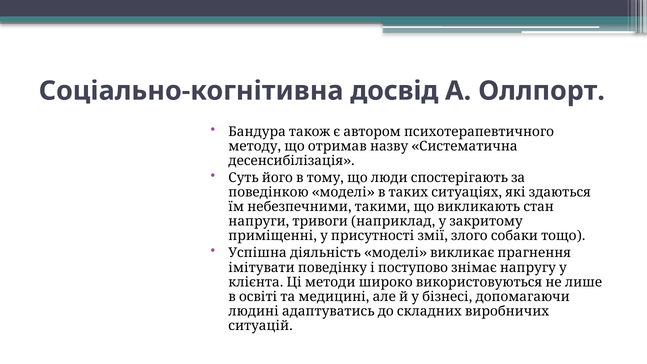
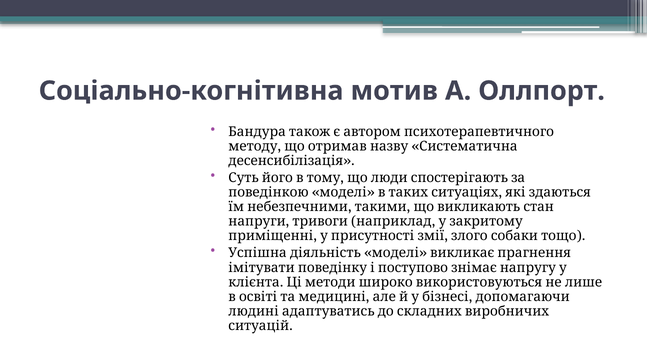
досвід: досвід -> мотив
